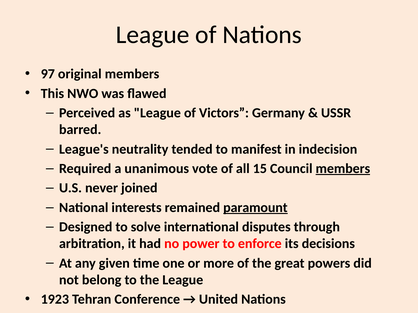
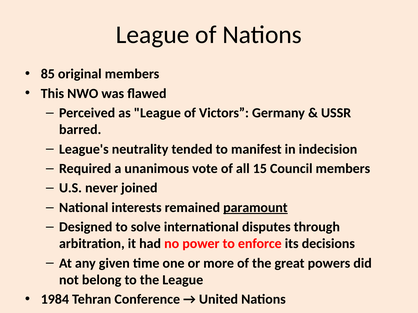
97: 97 -> 85
members at (343, 169) underline: present -> none
1923: 1923 -> 1984
